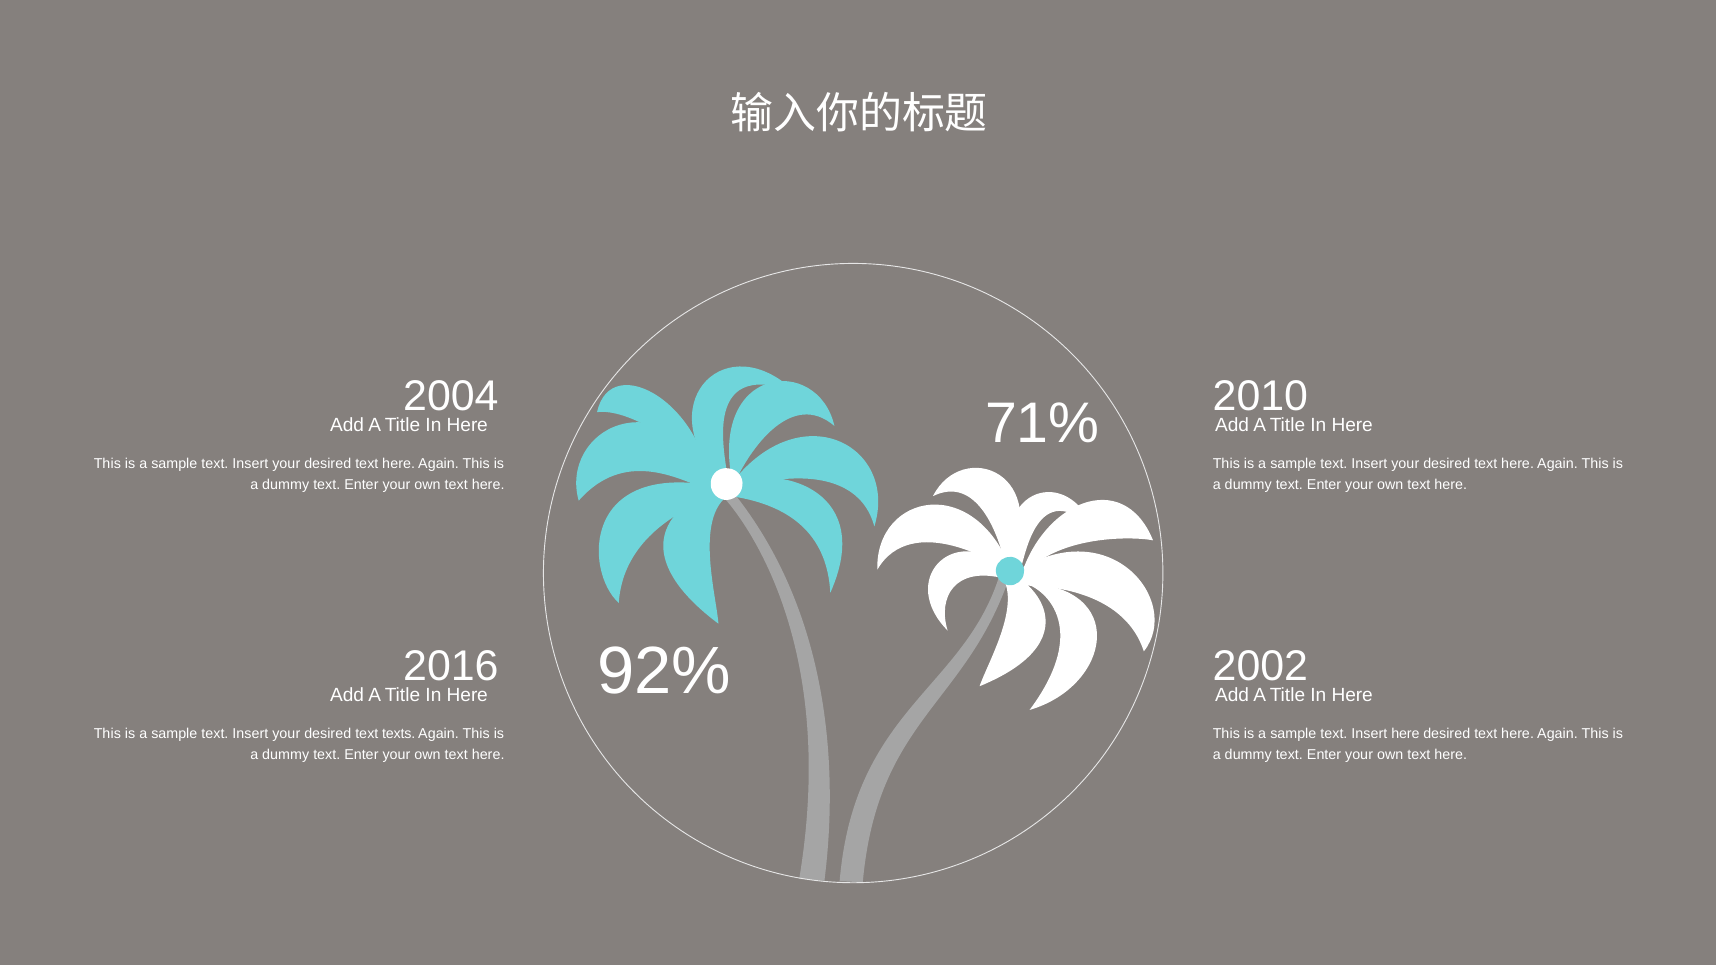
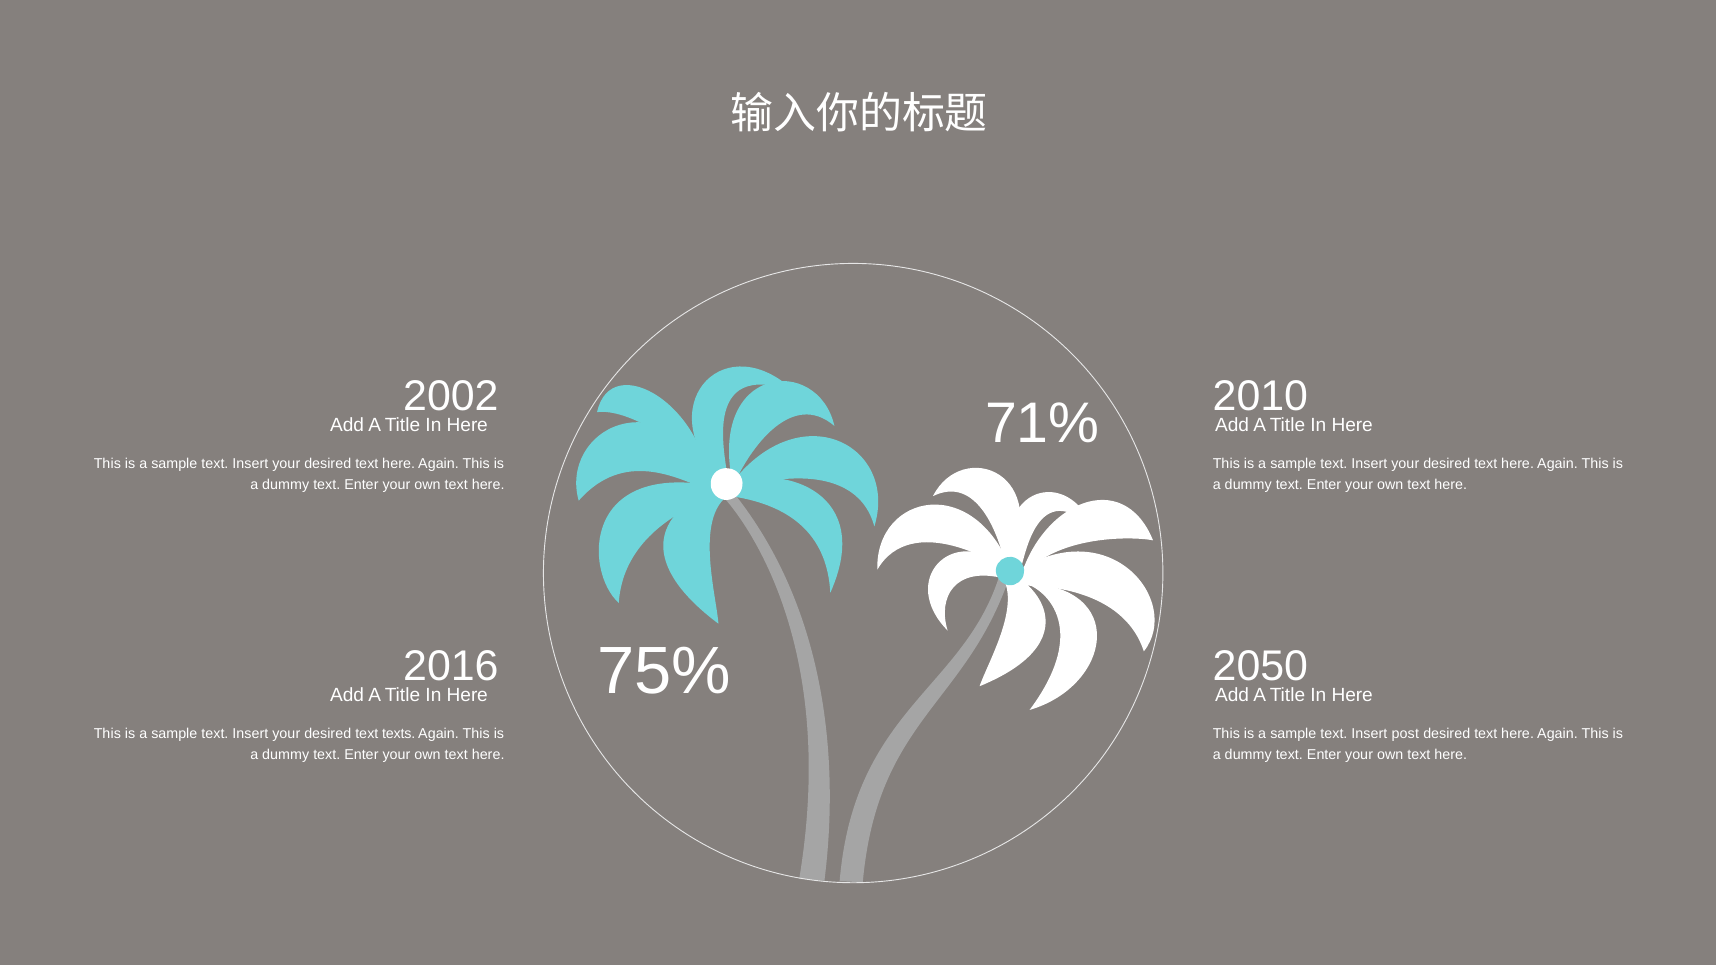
2004: 2004 -> 2002
92%: 92% -> 75%
2002: 2002 -> 2050
Insert here: here -> post
